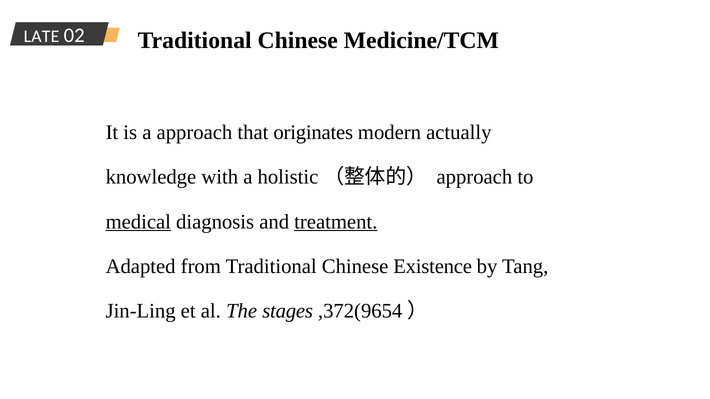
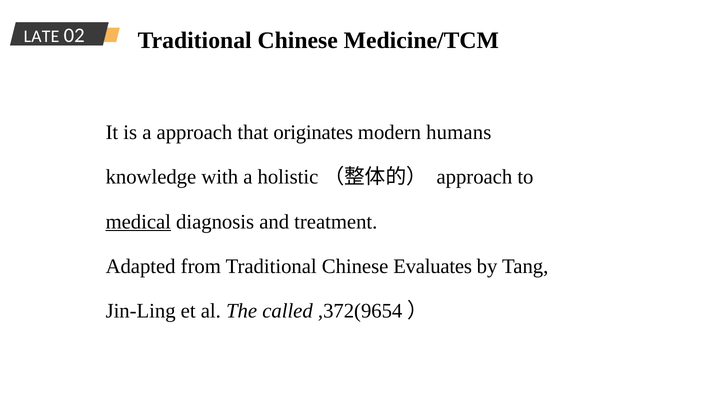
actually: actually -> humans
treatment underline: present -> none
Existence: Existence -> Evaluates
stages: stages -> called
